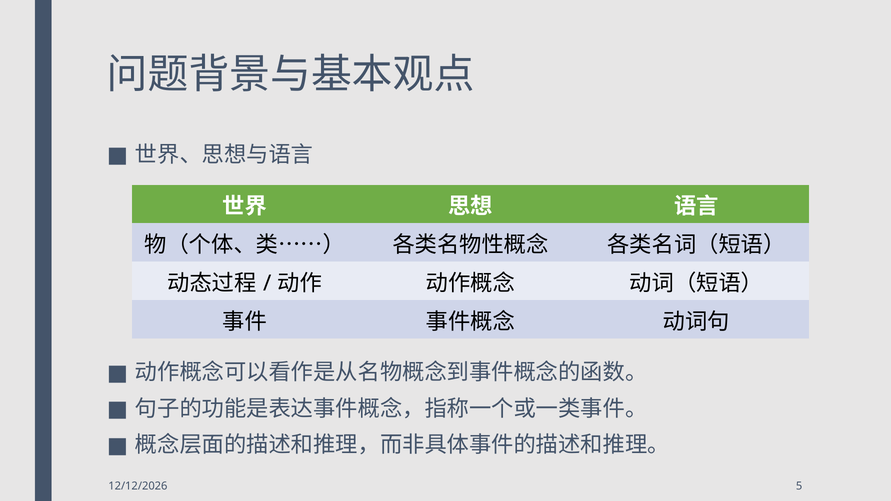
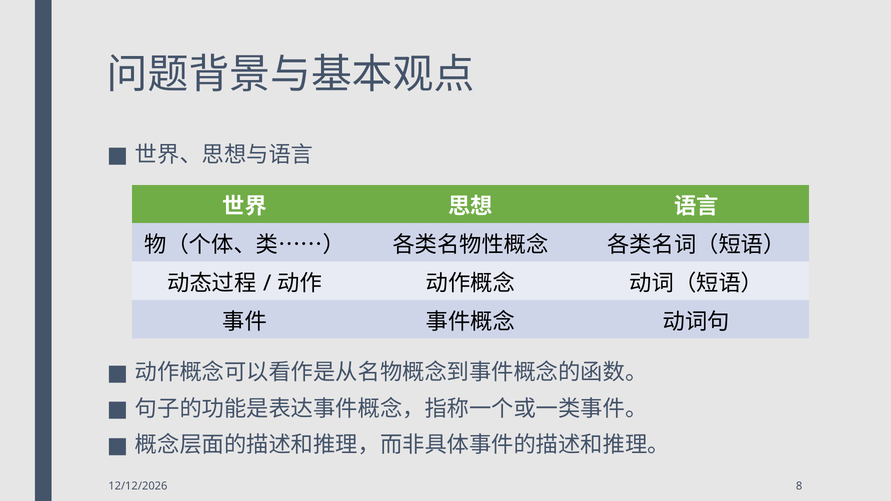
5: 5 -> 8
